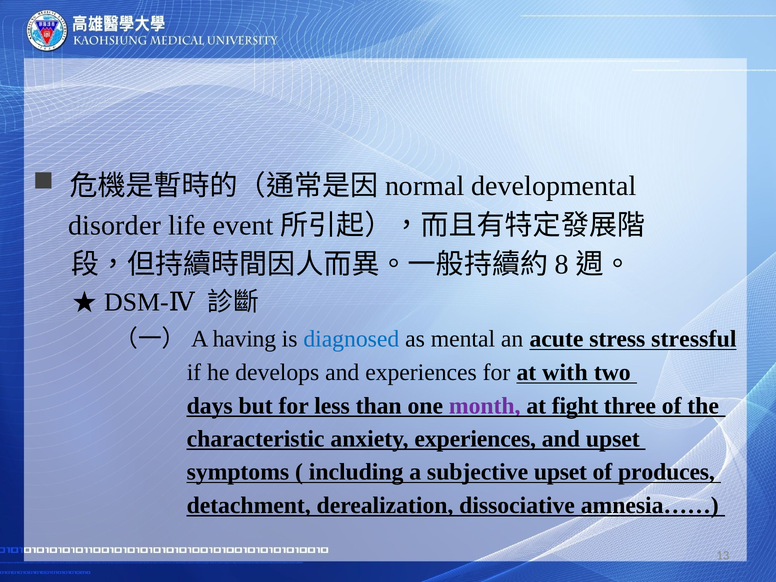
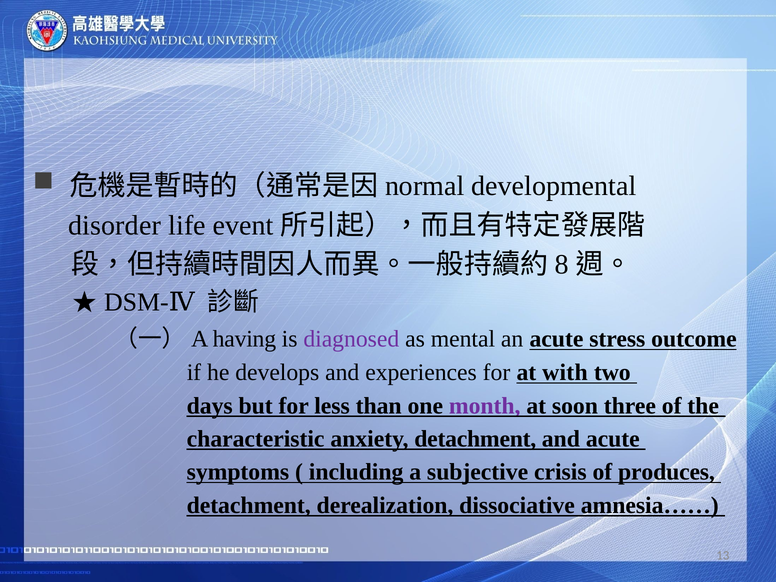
diagnosed colour: blue -> purple
stressful: stressful -> outcome
fight: fight -> soon
anxiety experiences: experiences -> detachment
and upset: upset -> acute
subjective upset: upset -> crisis
